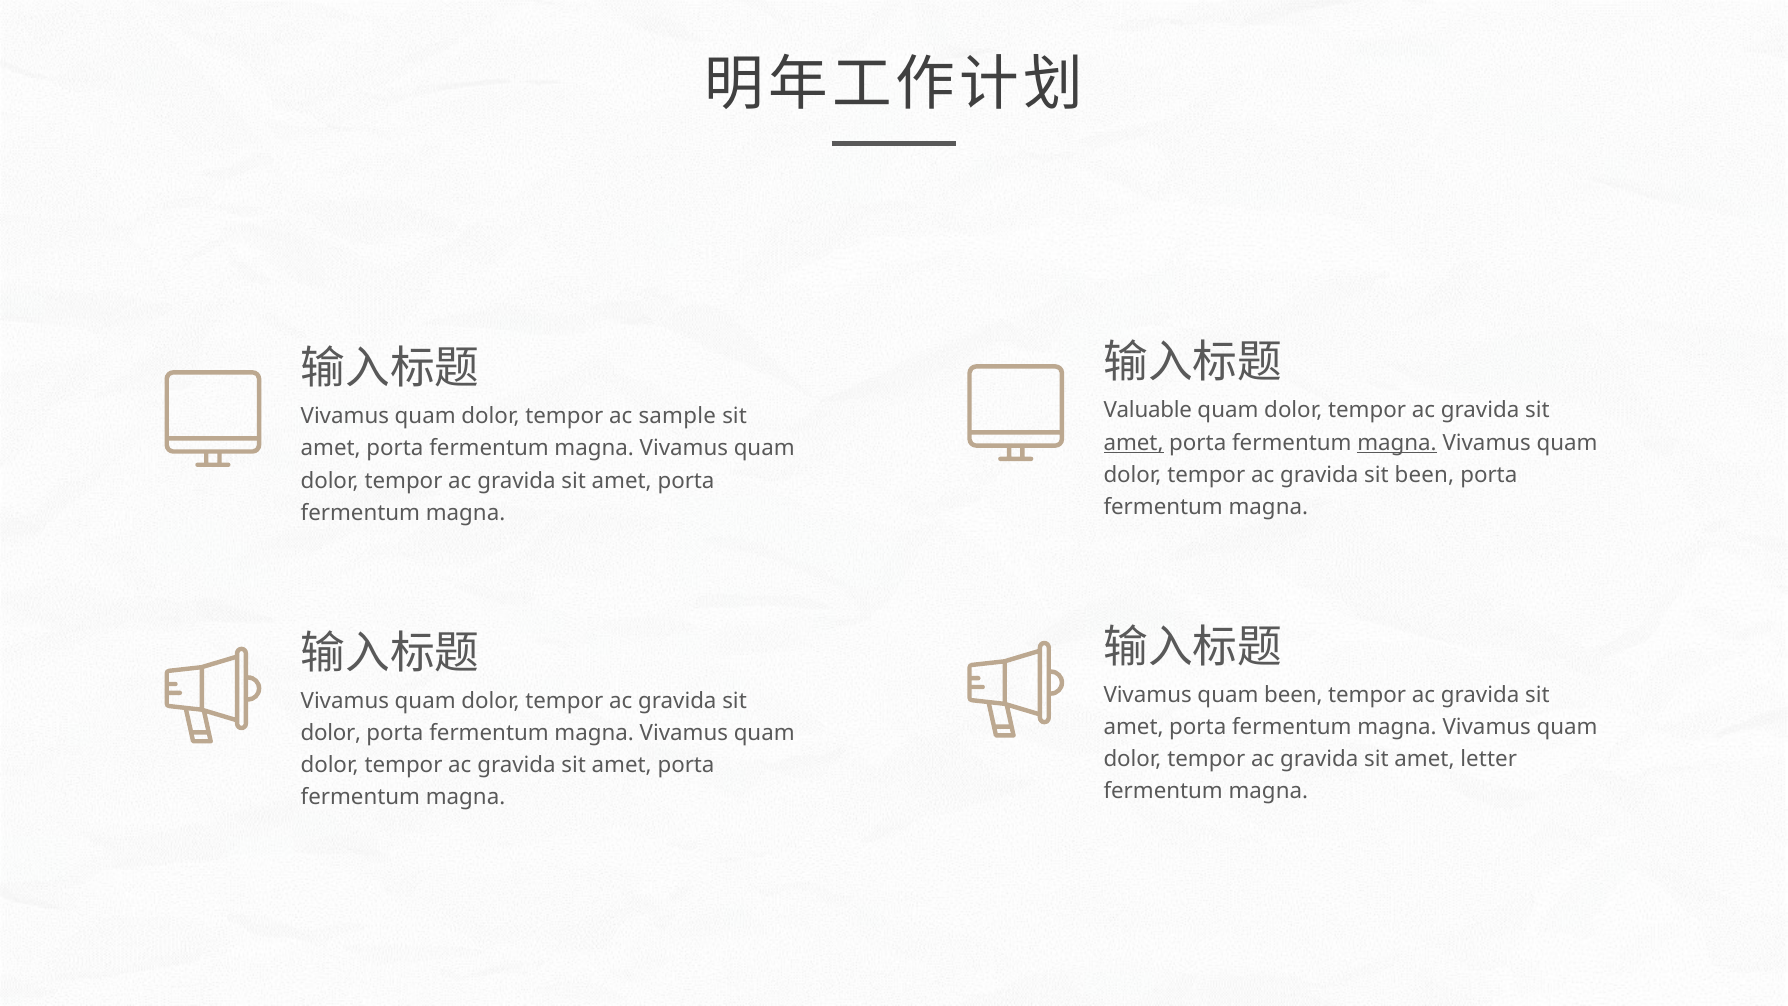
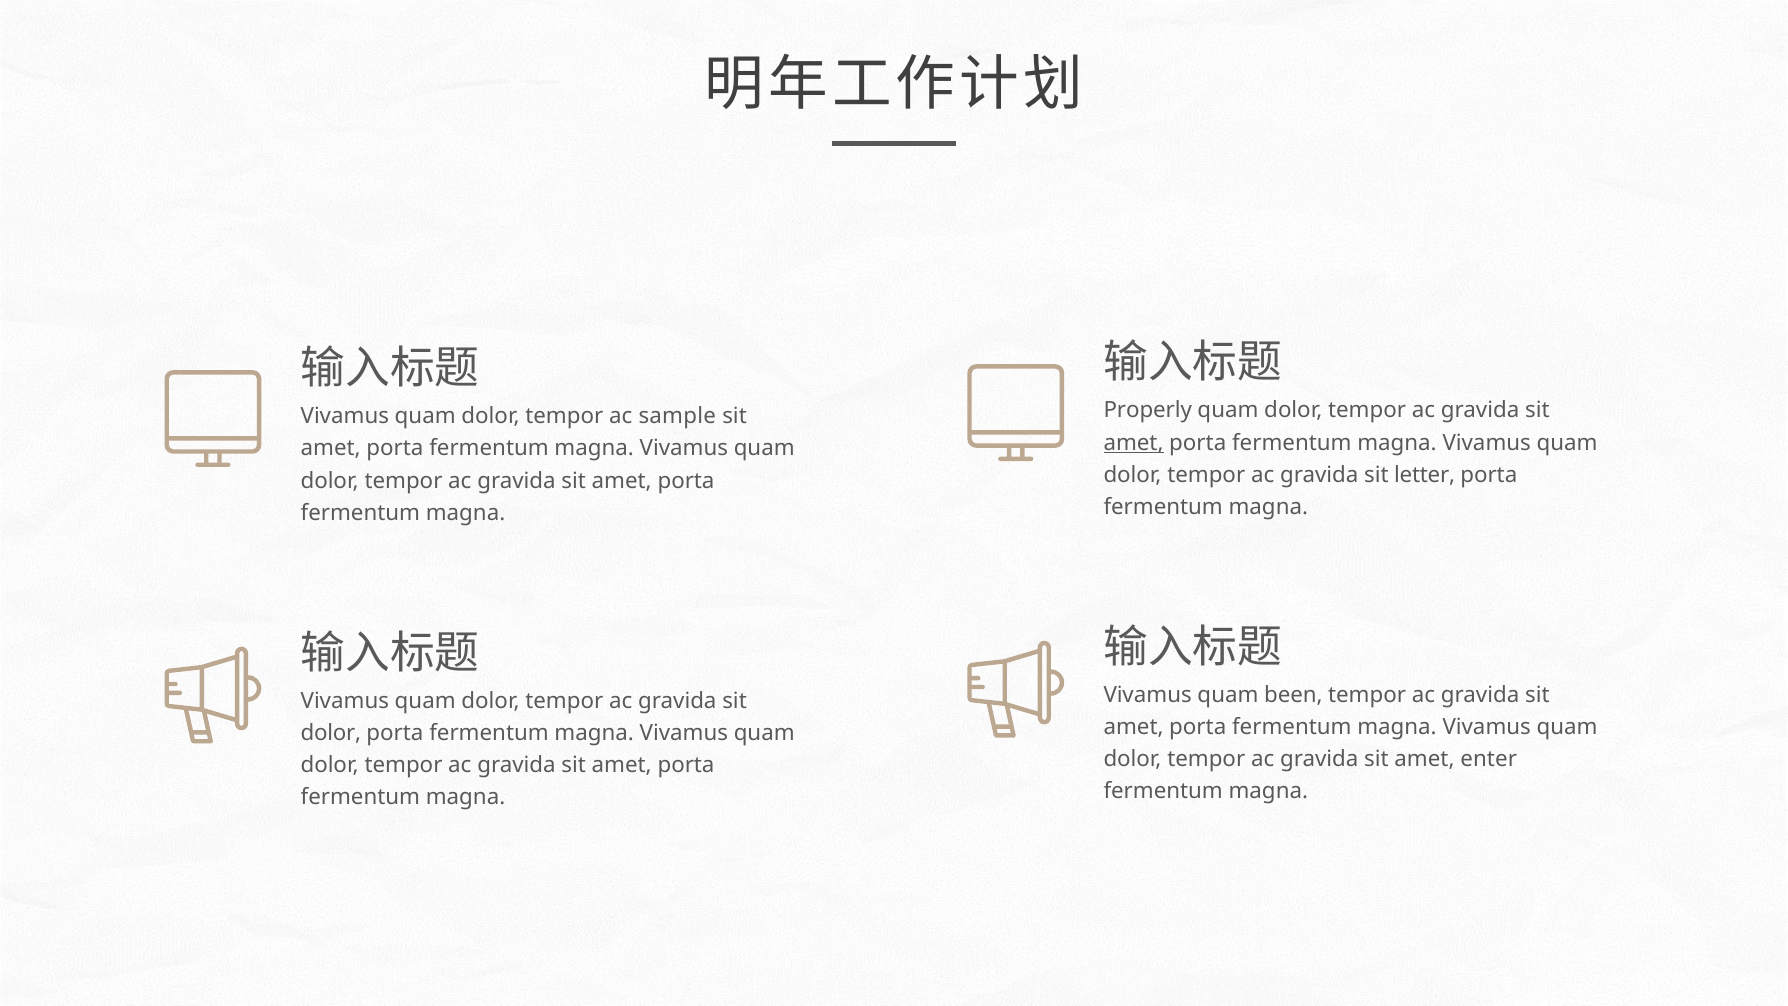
Valuable: Valuable -> Properly
magna at (1397, 443) underline: present -> none
sit been: been -> letter
letter: letter -> enter
